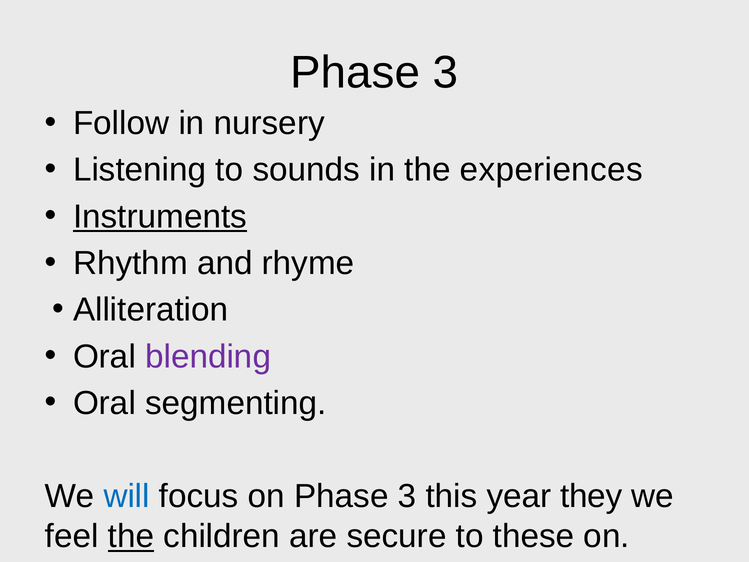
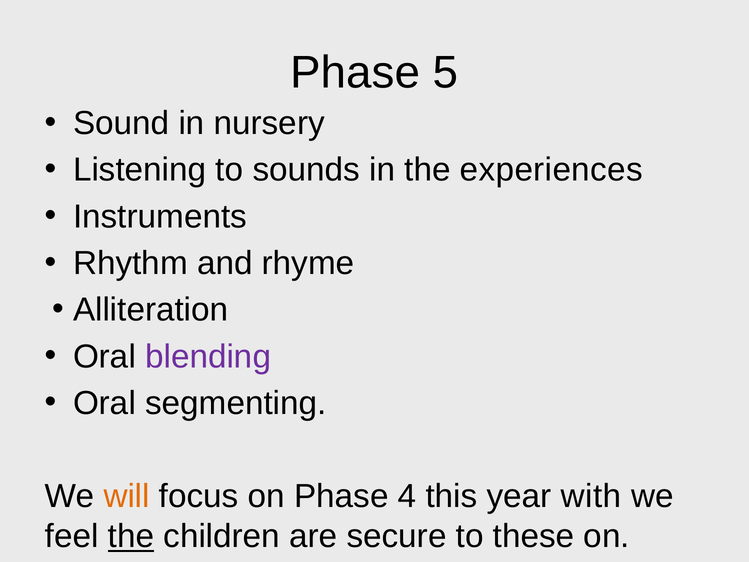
3 at (446, 73): 3 -> 5
Follow: Follow -> Sound
Instruments underline: present -> none
will colour: blue -> orange
on Phase 3: 3 -> 4
they: they -> with
